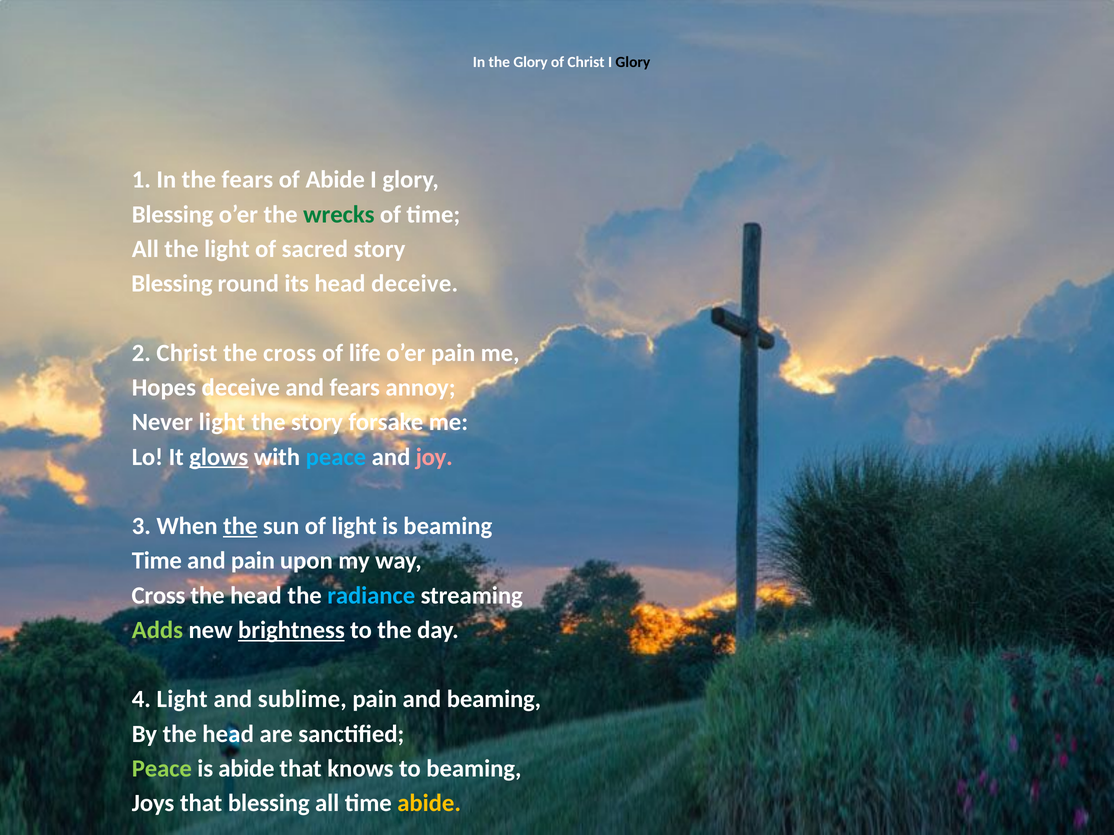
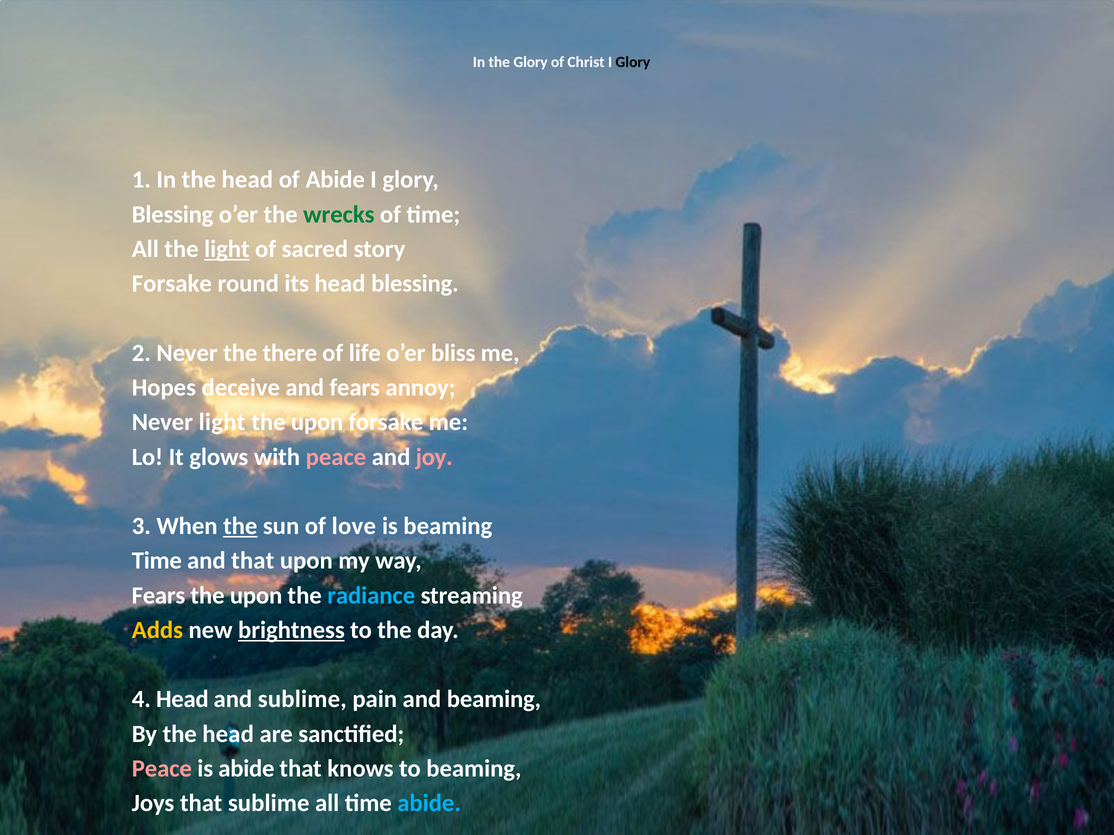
In the fears: fears -> head
light at (227, 249) underline: none -> present
Blessing at (172, 284): Blessing -> Forsake
head deceive: deceive -> blessing
2 Christ: Christ -> Never
the cross: cross -> there
o’er pain: pain -> bliss
story at (317, 422): story -> upon
glows underline: present -> none
peace at (336, 457) colour: light blue -> pink
of light: light -> love
and pain: pain -> that
Cross at (159, 596): Cross -> Fears
head at (256, 596): head -> upon
Adds colour: light green -> yellow
4 Light: Light -> Head
Peace at (162, 769) colour: light green -> pink
that blessing: blessing -> sublime
abide at (429, 804) colour: yellow -> light blue
